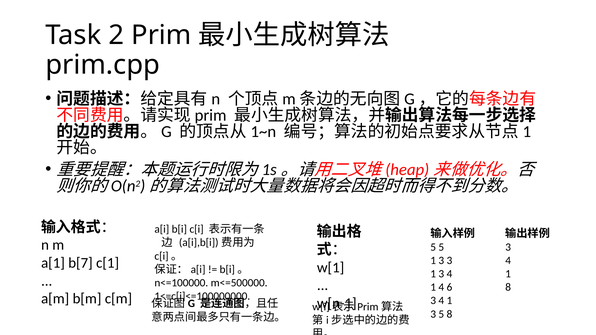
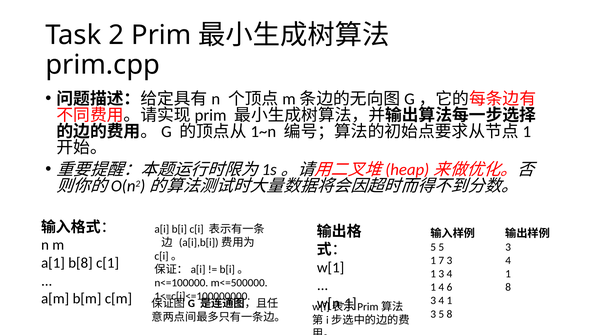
3 at (441, 261): 3 -> 7
b[7: b[7 -> b[8
